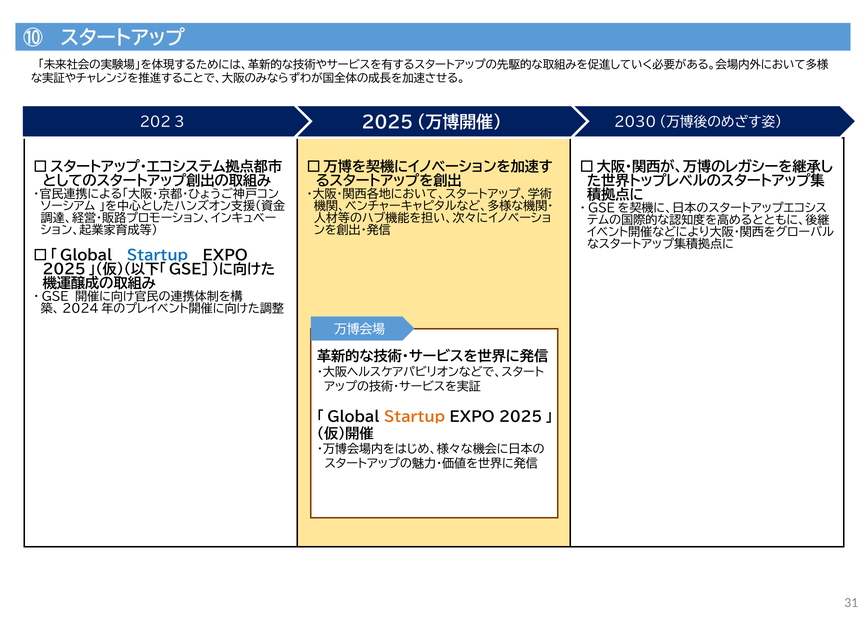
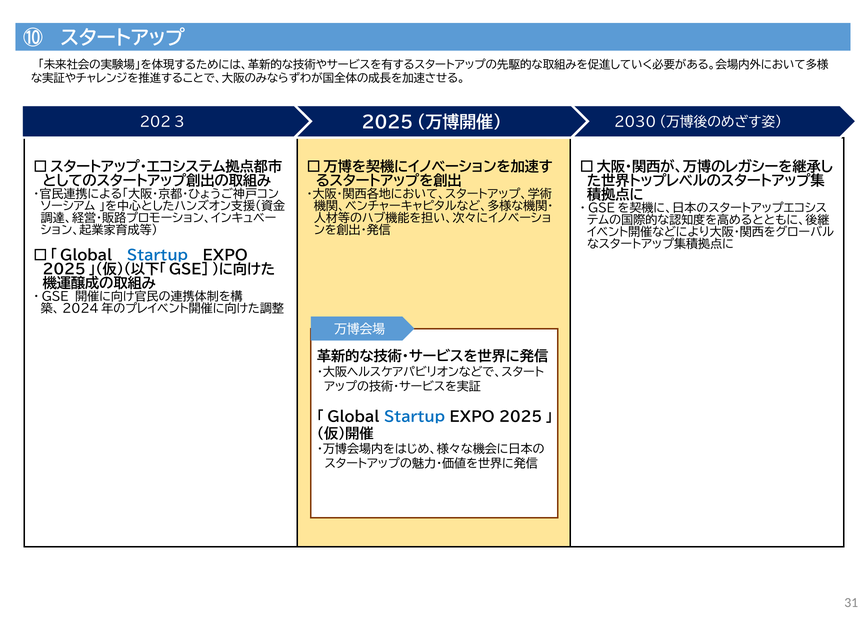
Startup at (415, 417) colour: orange -> blue
